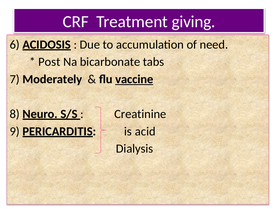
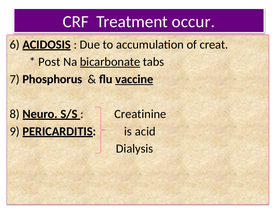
giving: giving -> occur
need: need -> creat
bicarbonate underline: none -> present
Moderately: Moderately -> Phosphorus
